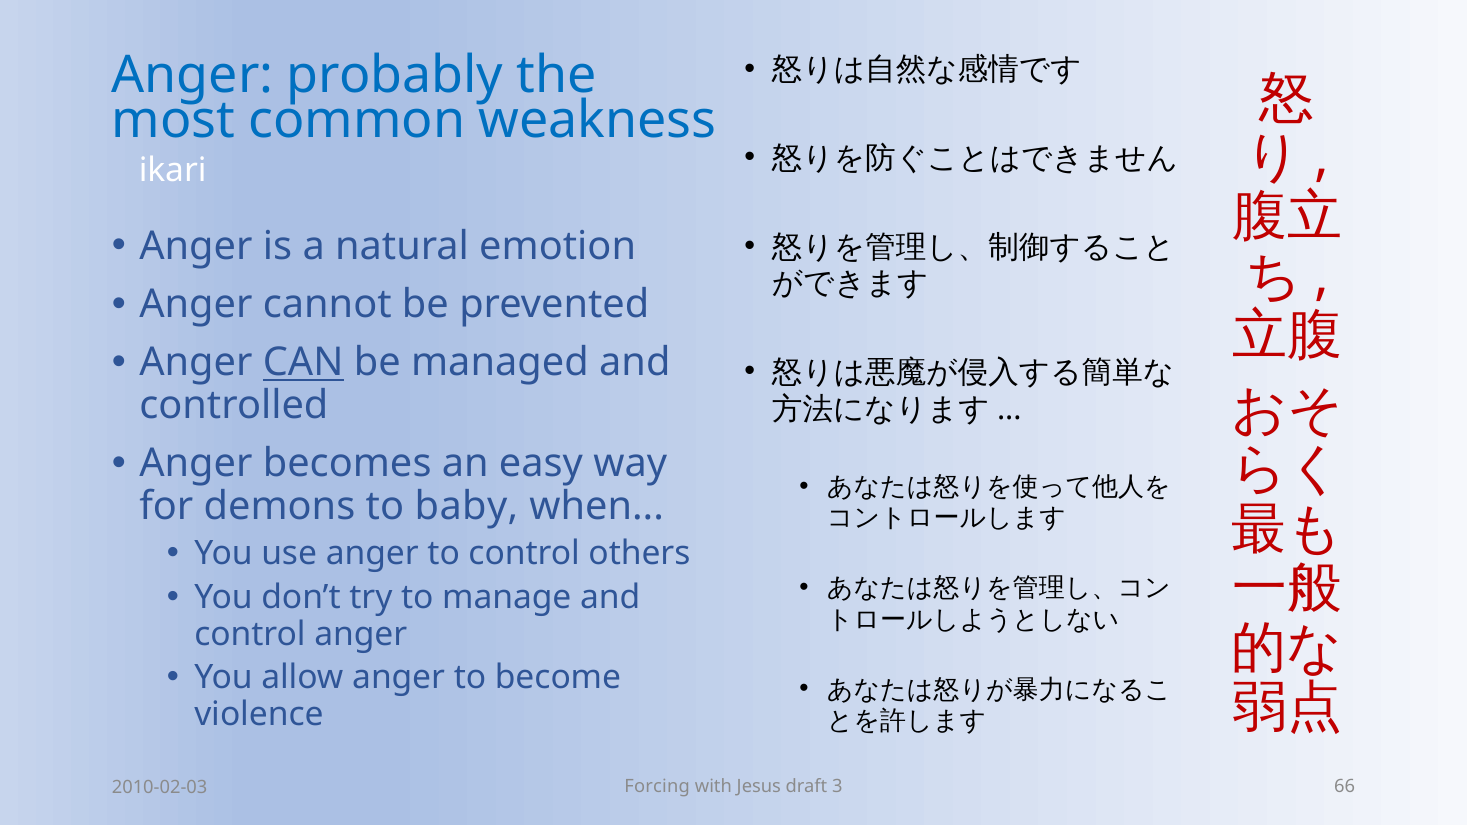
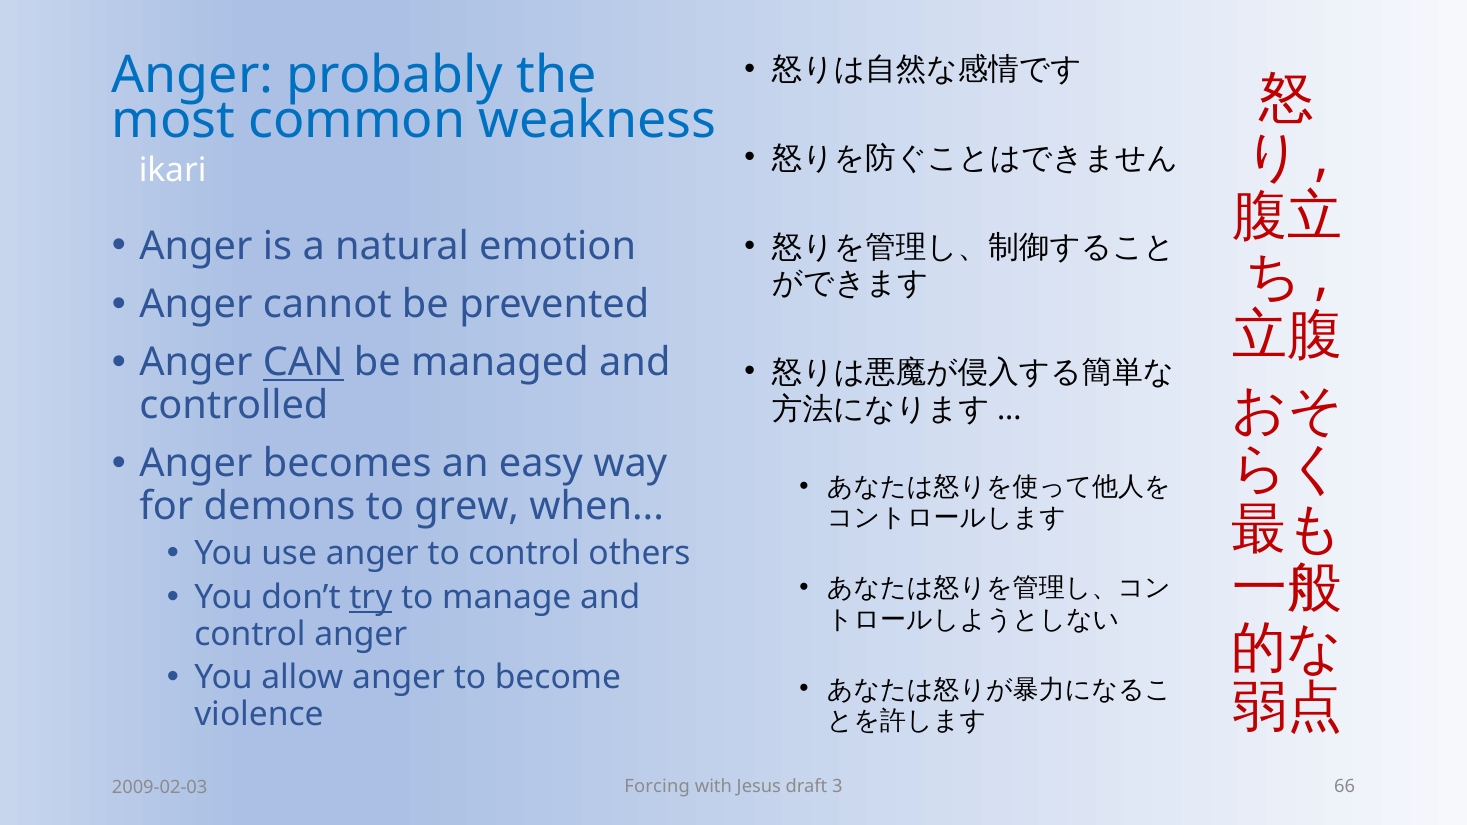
baby: baby -> grew
try underline: none -> present
2010-02-03: 2010-02-03 -> 2009-02-03
